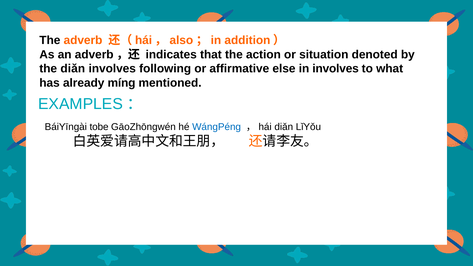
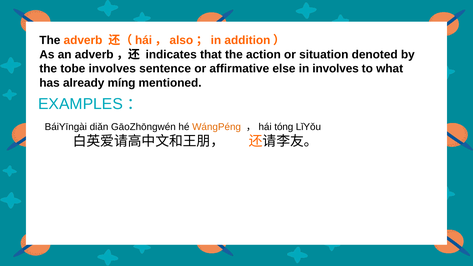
the diǎn: diǎn -> tobe
following: following -> sentence
tobe: tobe -> diǎn
WángPéng colour: blue -> orange
，hái diǎn: diǎn -> tóng
